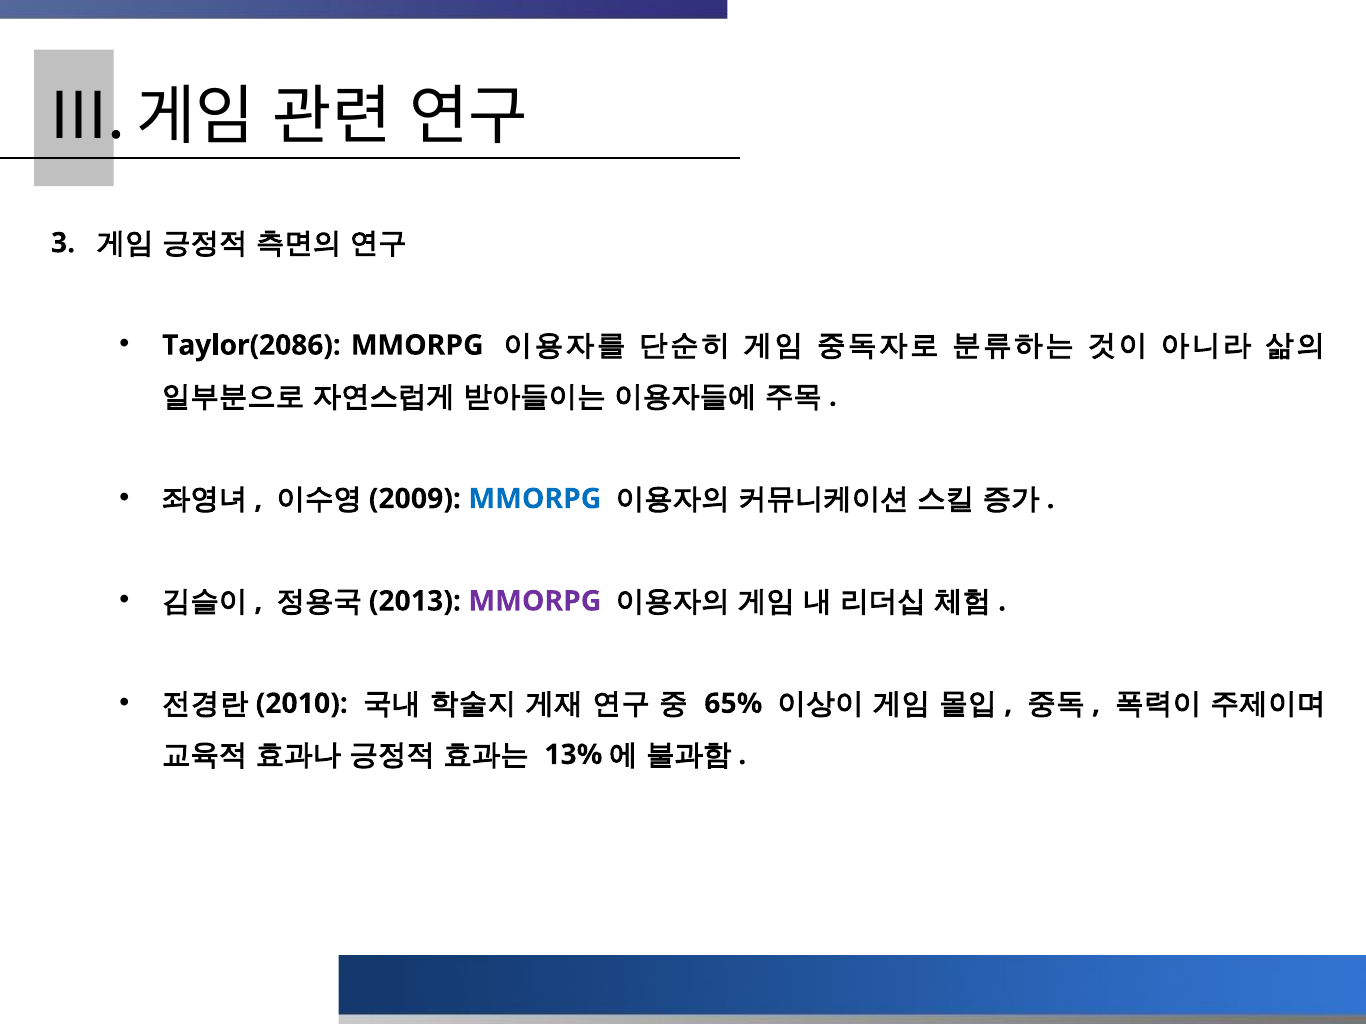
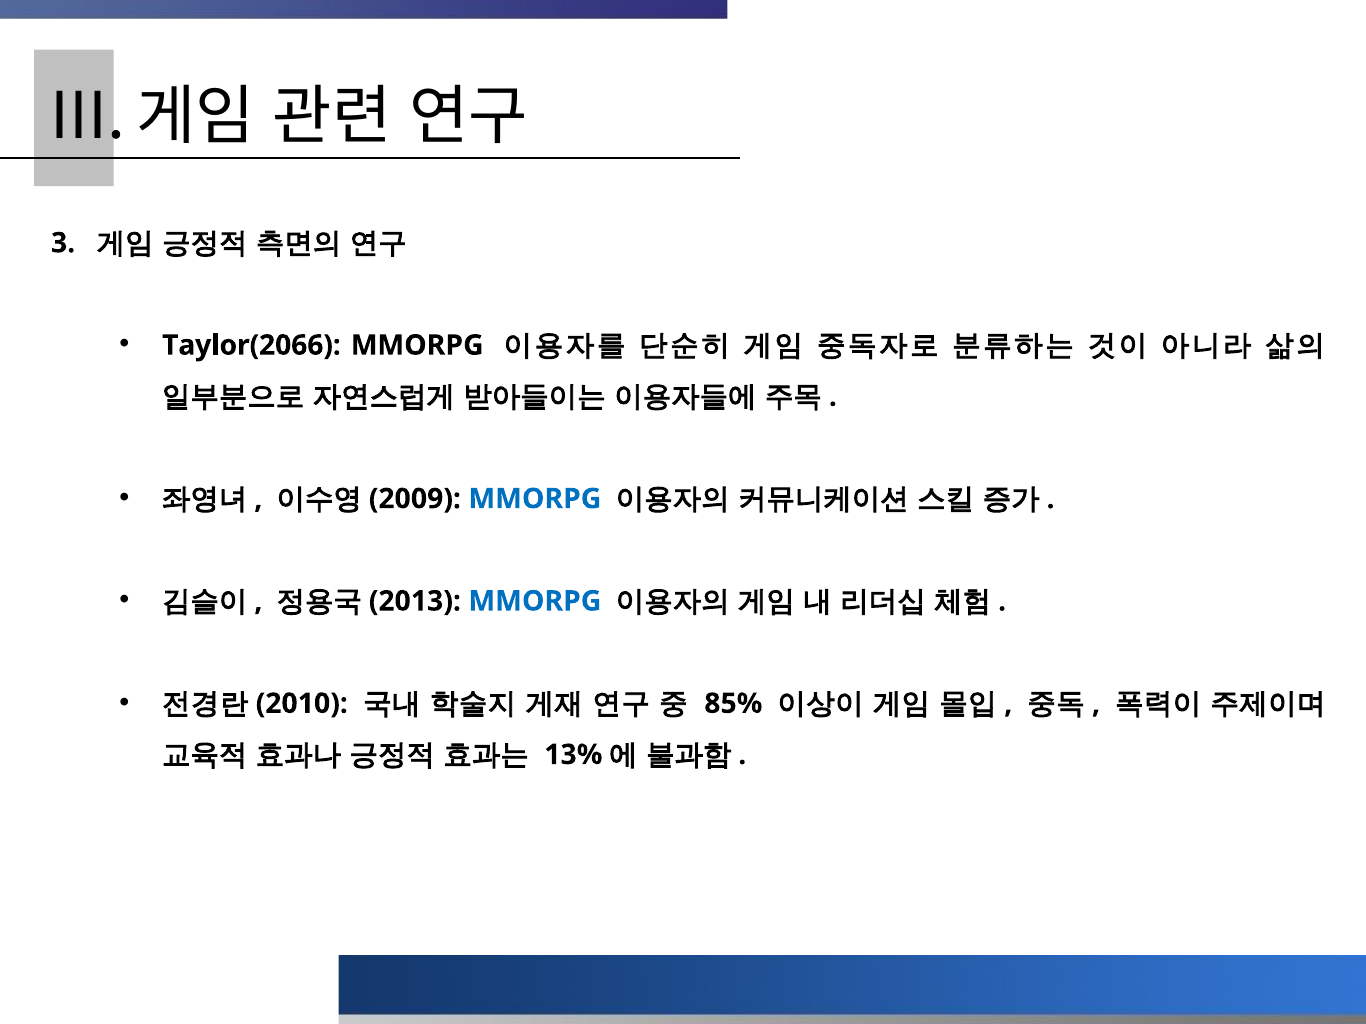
Taylor(2086: Taylor(2086 -> Taylor(2066
MMORPG at (535, 601) colour: purple -> blue
65%: 65% -> 85%
